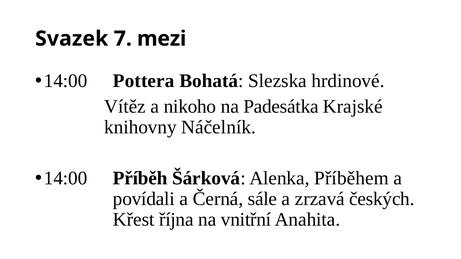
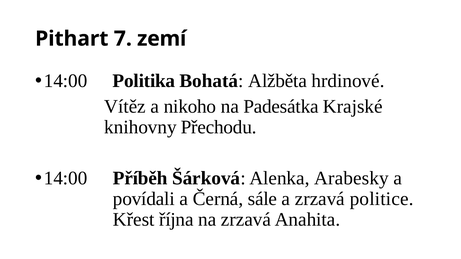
Svazek: Svazek -> Pithart
mezi: mezi -> zemí
Pottera: Pottera -> Politika
Slezska: Slezska -> Alžběta
Náčelník: Náčelník -> Přechodu
Příběhem: Příběhem -> Arabesky
českých: českých -> politice
na vnitřní: vnitřní -> zrzavá
